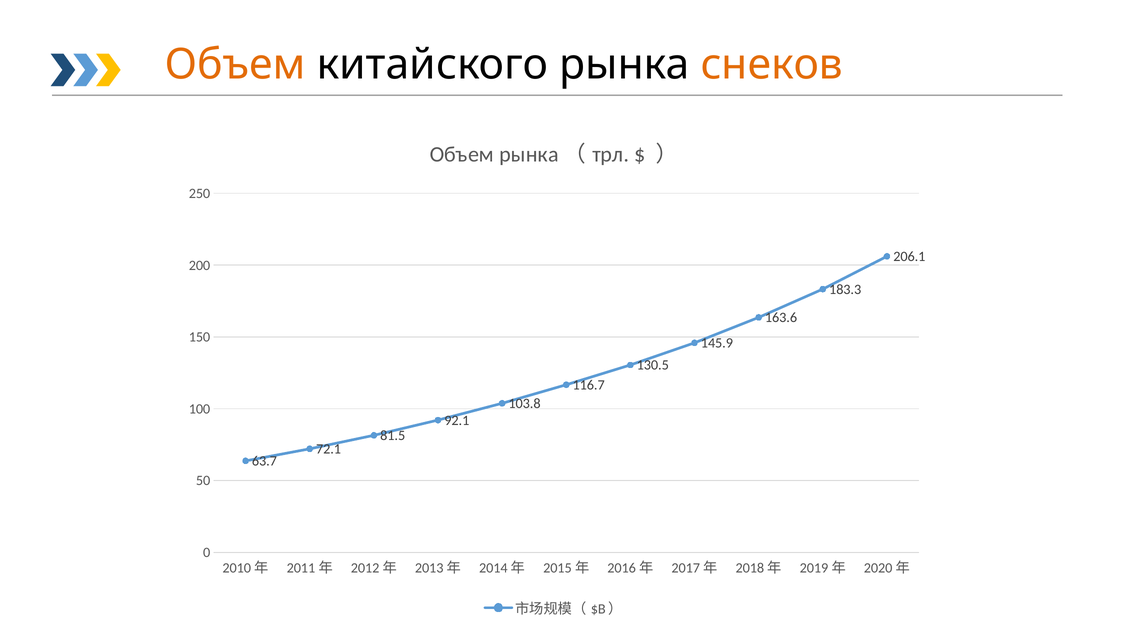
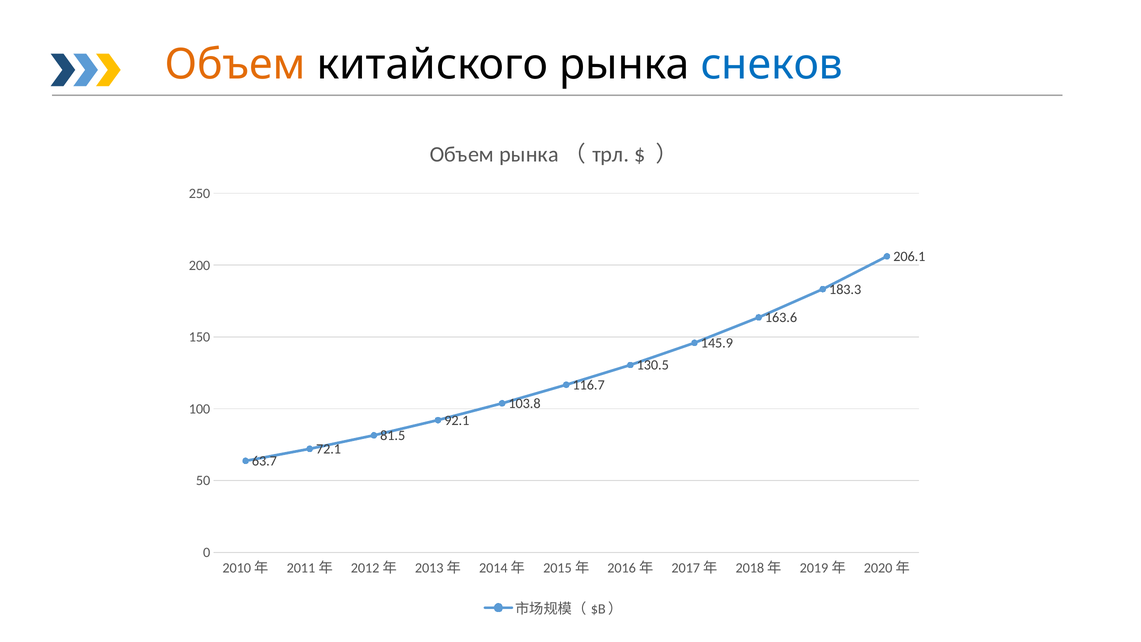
снеков colour: orange -> blue
